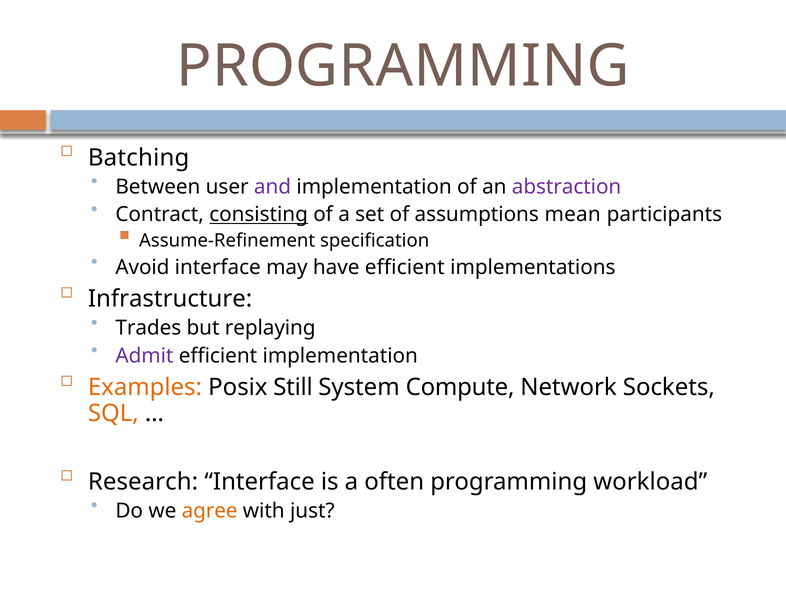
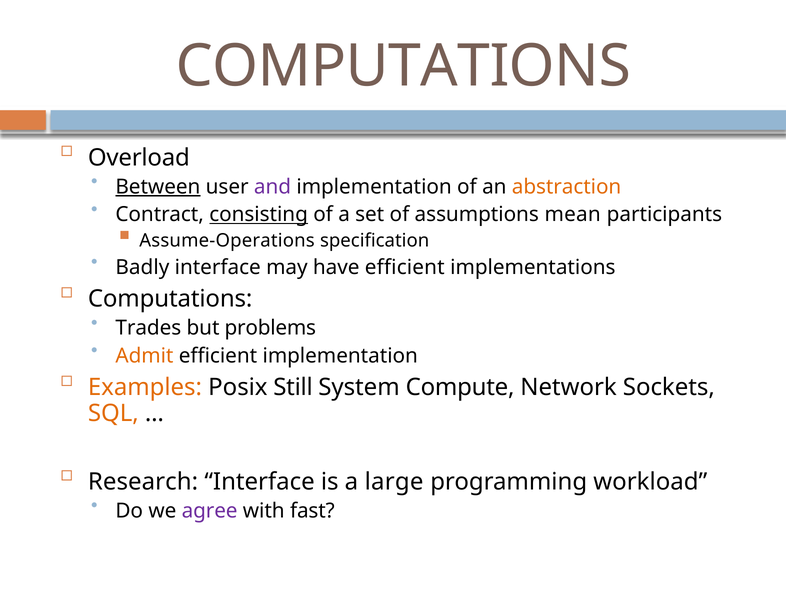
PROGRAMMING at (403, 66): PROGRAMMING -> COMPUTATIONS
Batching: Batching -> Overload
Between underline: none -> present
abstraction colour: purple -> orange
Assume-Refinement: Assume-Refinement -> Assume-Operations
Avoid: Avoid -> Badly
Infrastructure at (170, 299): Infrastructure -> Computations
replaying: replaying -> problems
Admit colour: purple -> orange
often: often -> large
agree colour: orange -> purple
just: just -> fast
